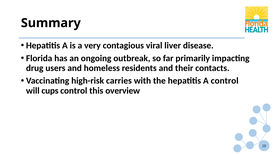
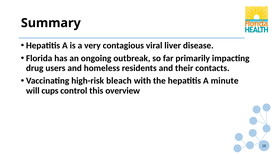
carries: carries -> bleach
A control: control -> minute
